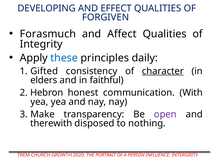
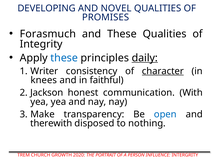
EFFECT: EFFECT -> NOVEL
FORGIVEN: FORGIVEN -> PROMISES
and Affect: Affect -> These
daily underline: none -> present
Gifted: Gifted -> Writer
elders: elders -> knees
Hebron: Hebron -> Jackson
open colour: purple -> blue
